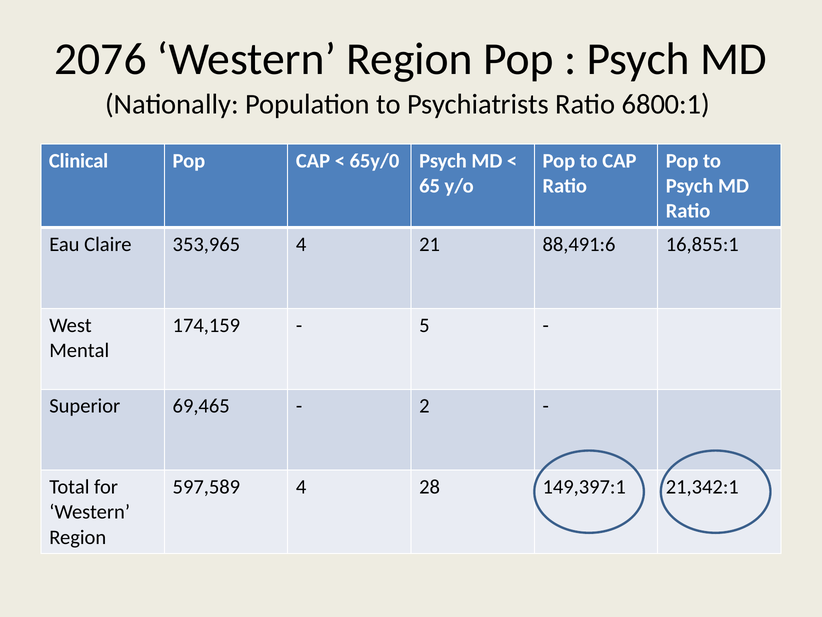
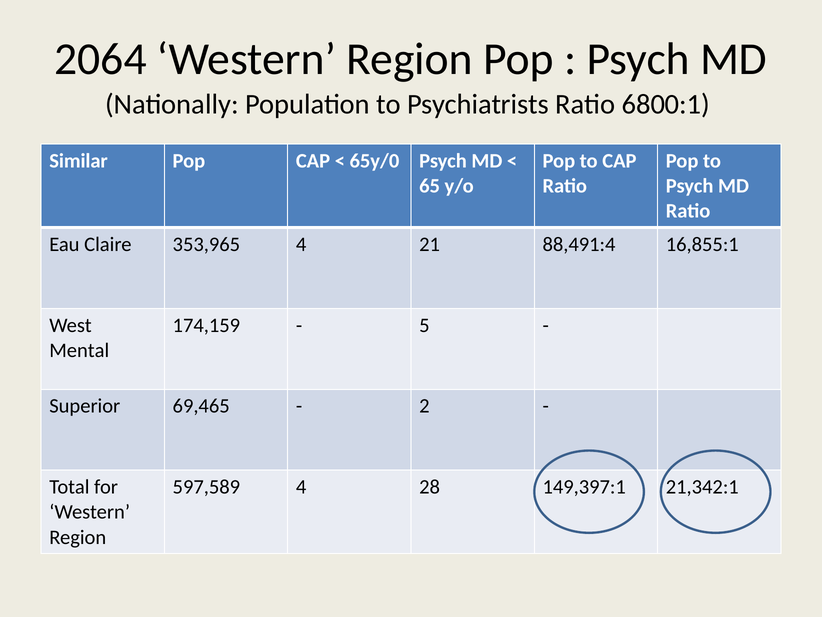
2076: 2076 -> 2064
Clinical: Clinical -> Similar
88,491:6: 88,491:6 -> 88,491:4
